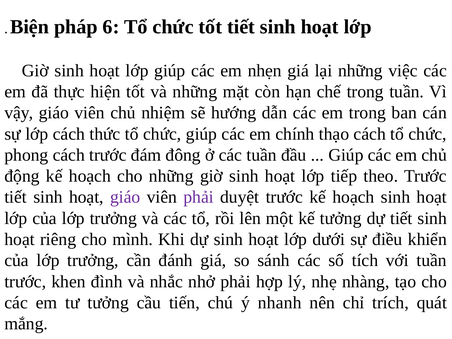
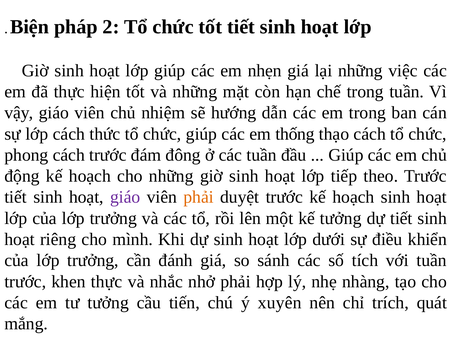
6: 6 -> 2
chính: chính -> thống
phải at (199, 197) colour: purple -> orange
khen đình: đình -> thực
nhanh: nhanh -> xuyên
